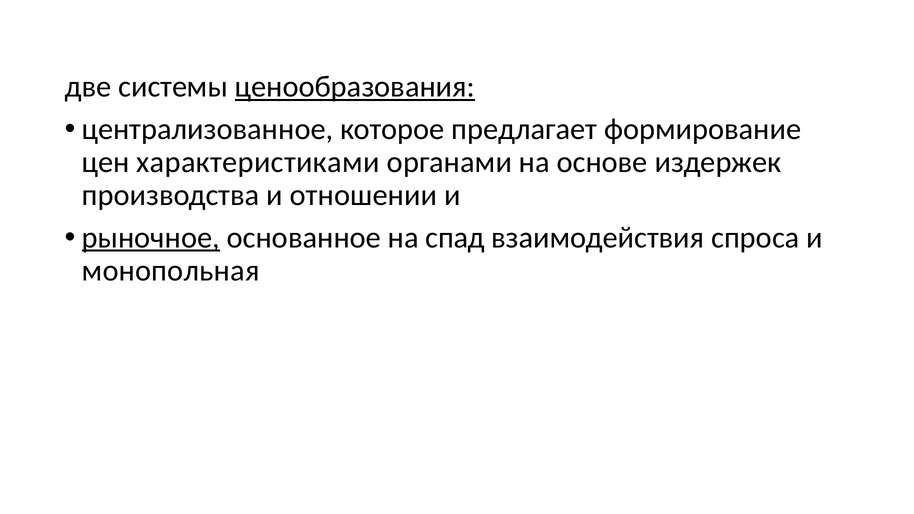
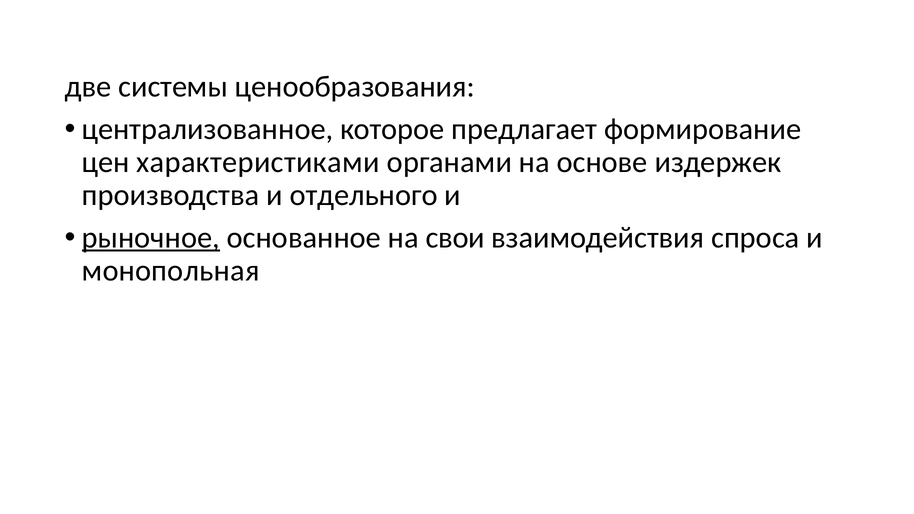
ценообразования underline: present -> none
отношении: отношении -> отдельного
спад: спад -> свои
